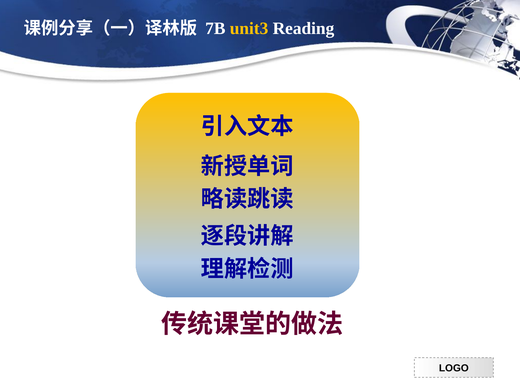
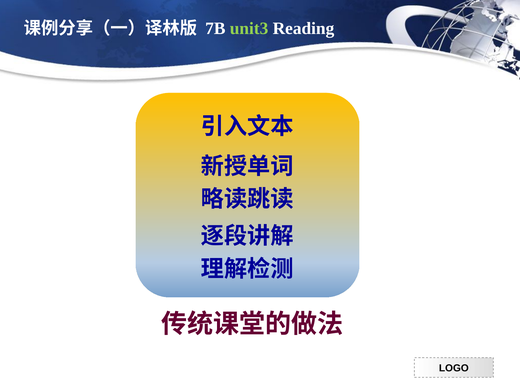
unit3 colour: yellow -> light green
